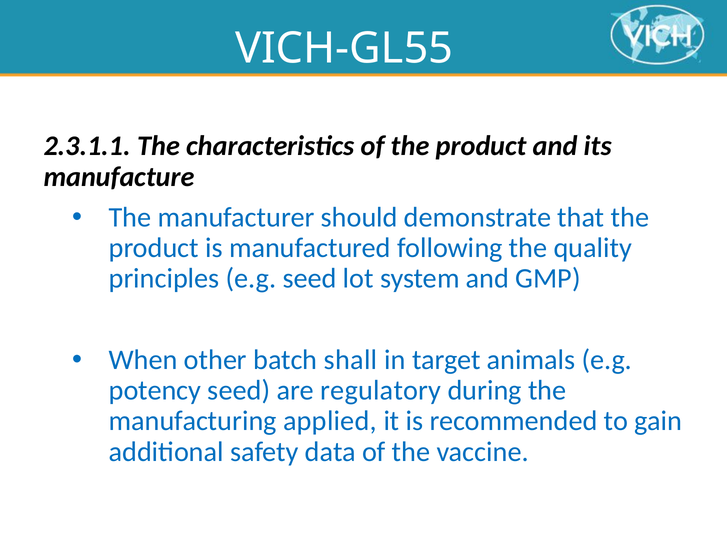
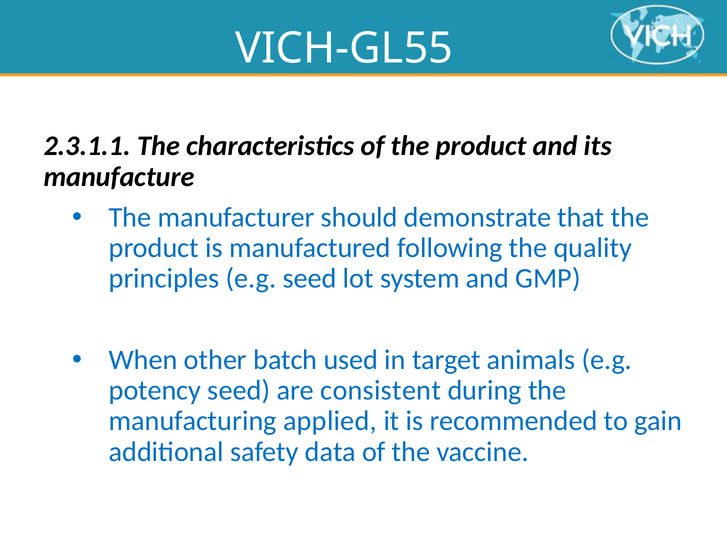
shall: shall -> used
regulatory: regulatory -> consistent
